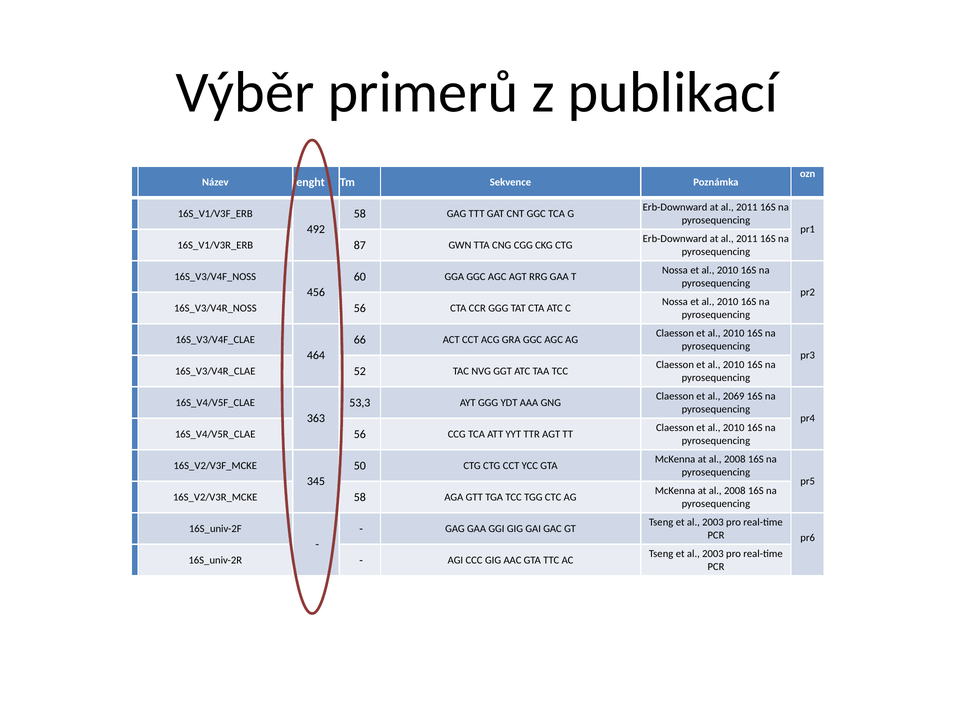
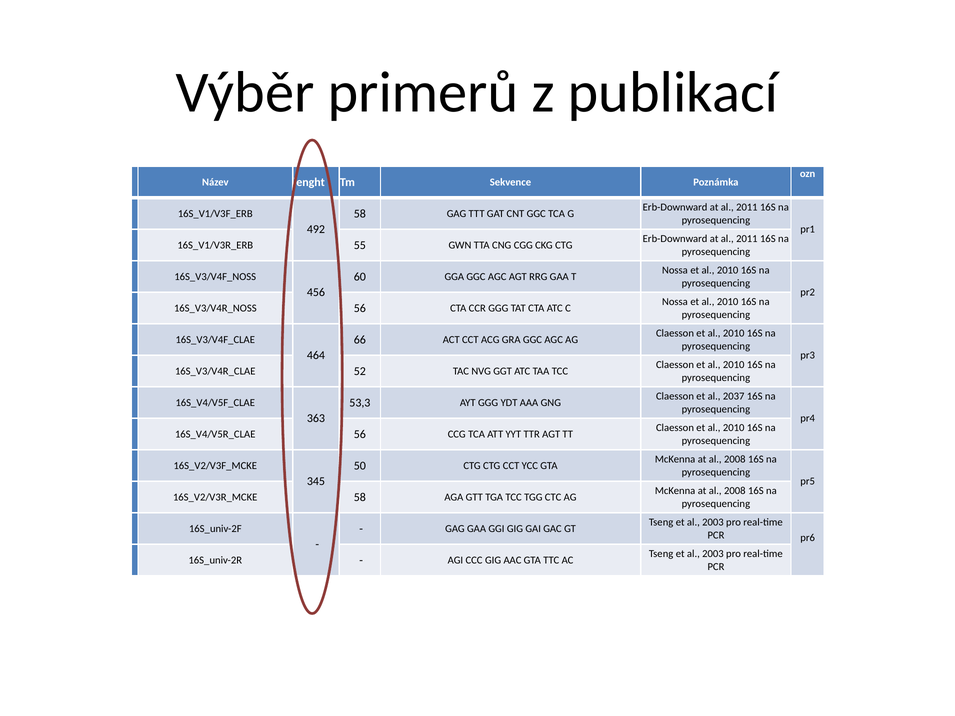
87: 87 -> 55
2069: 2069 -> 2037
